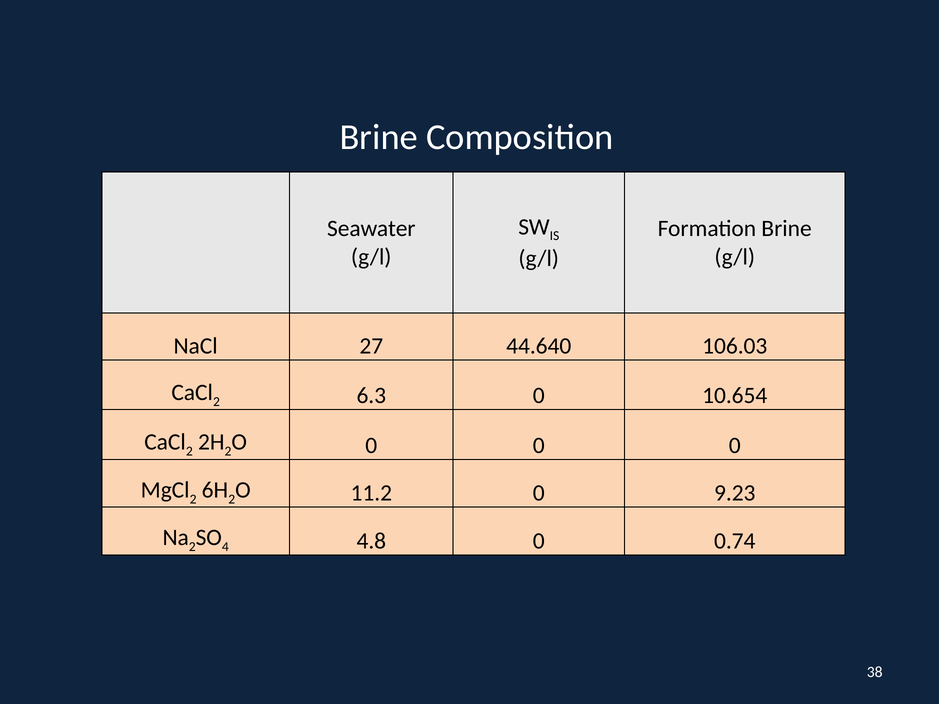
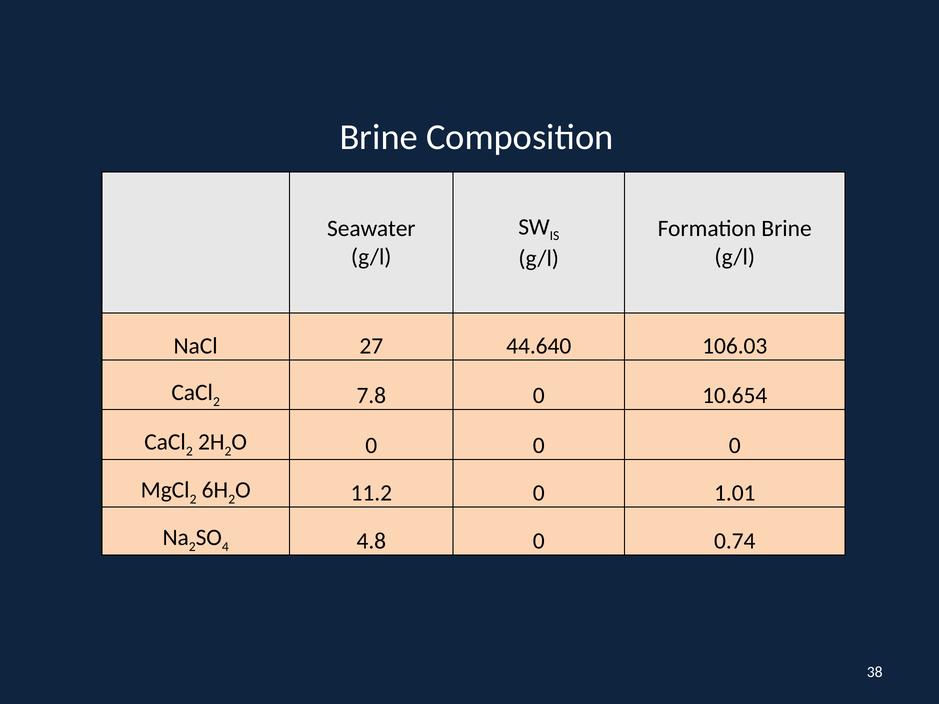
6.3: 6.3 -> 7.8
9.23: 9.23 -> 1.01
